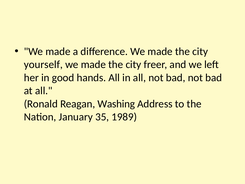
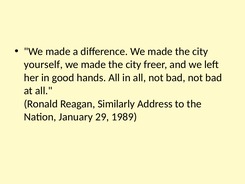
Washing: Washing -> Similarly
35: 35 -> 29
